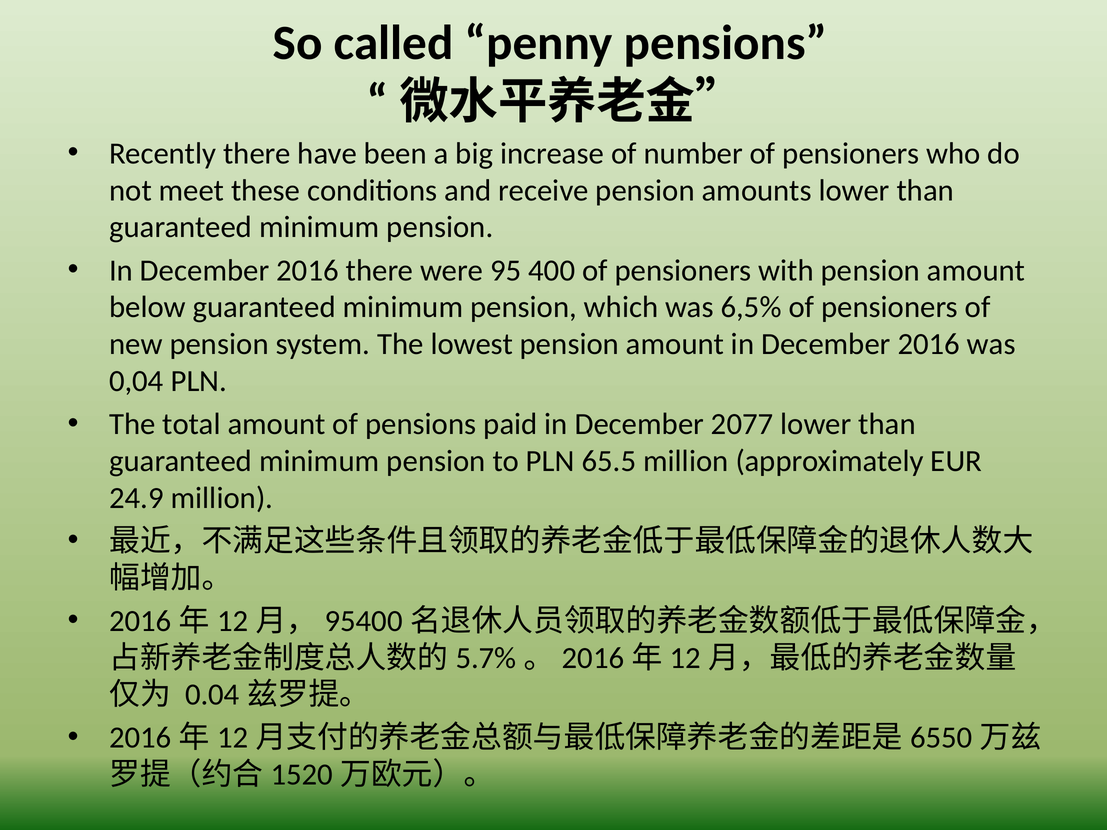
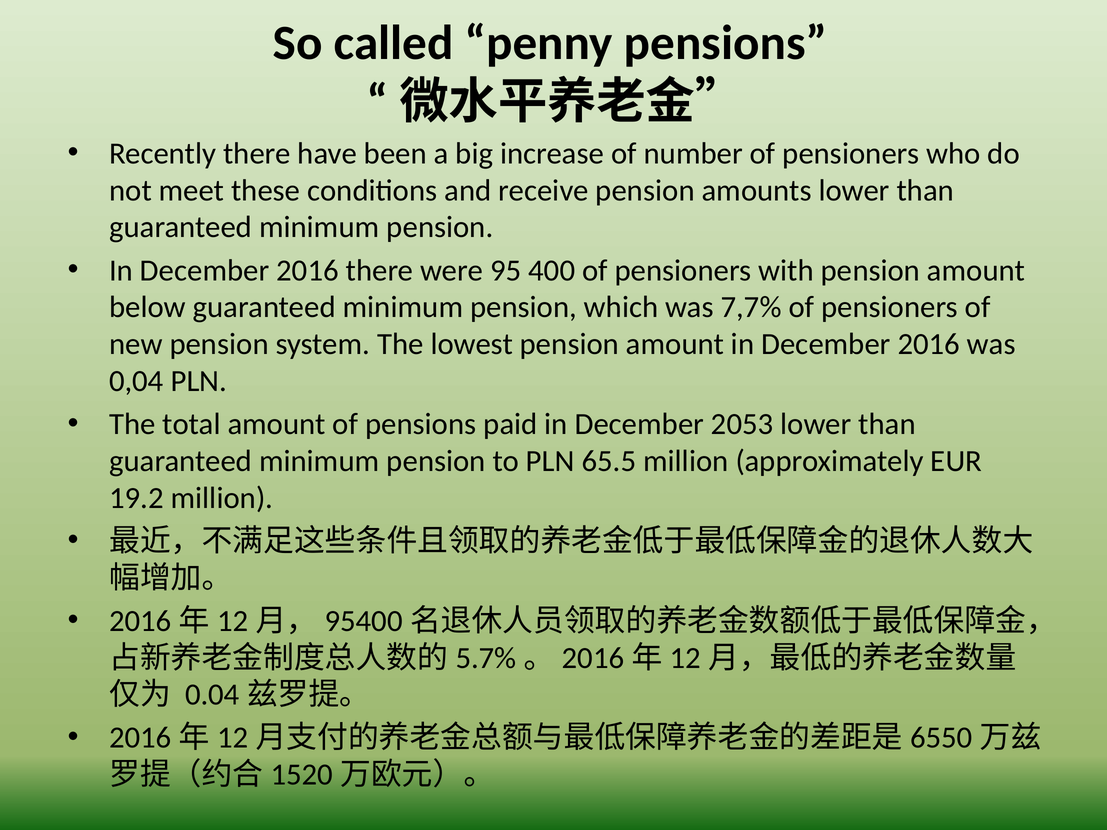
6,5%: 6,5% -> 7,7%
2077: 2077 -> 2053
24.9: 24.9 -> 19.2
